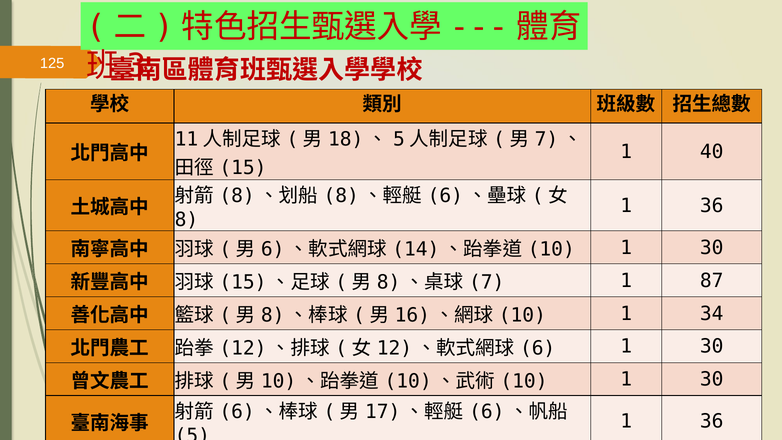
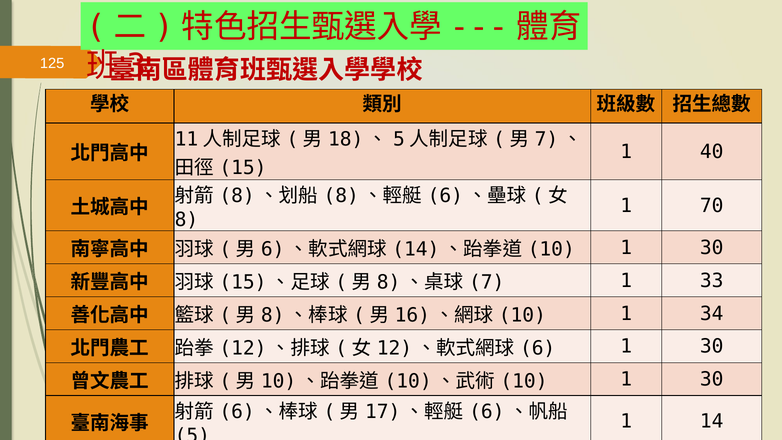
36 at (712, 206): 36 -> 70
87: 87 -> 33
36 at (712, 421): 36 -> 14
